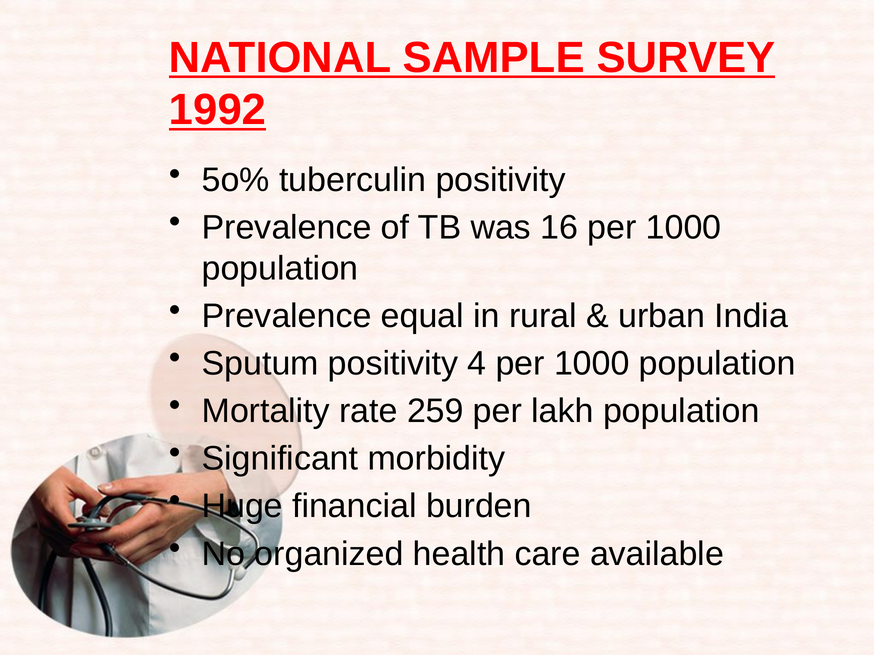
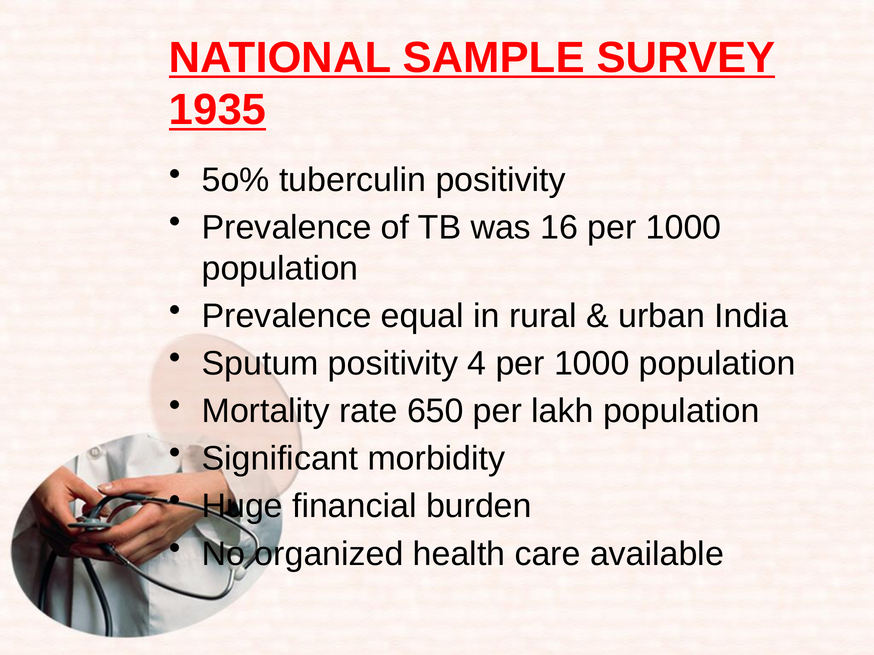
1992: 1992 -> 1935
259: 259 -> 650
